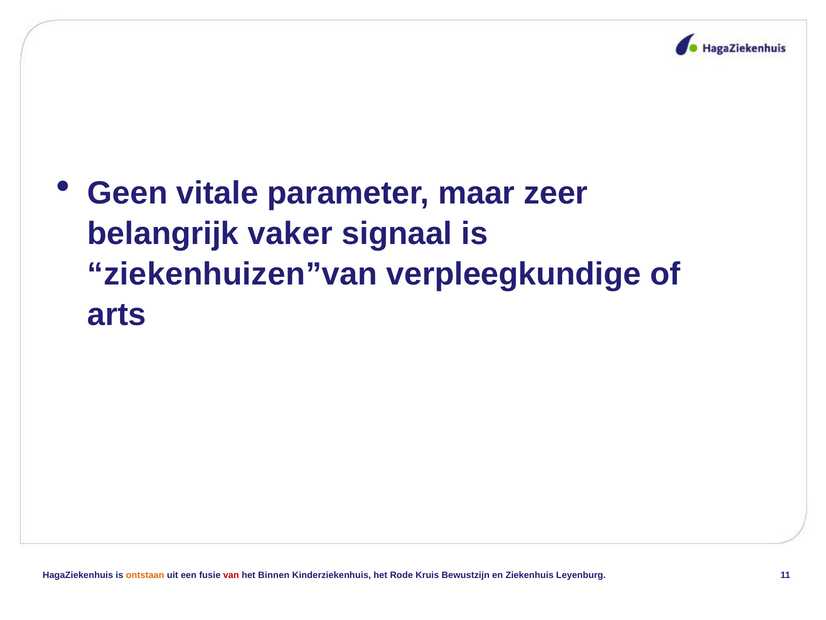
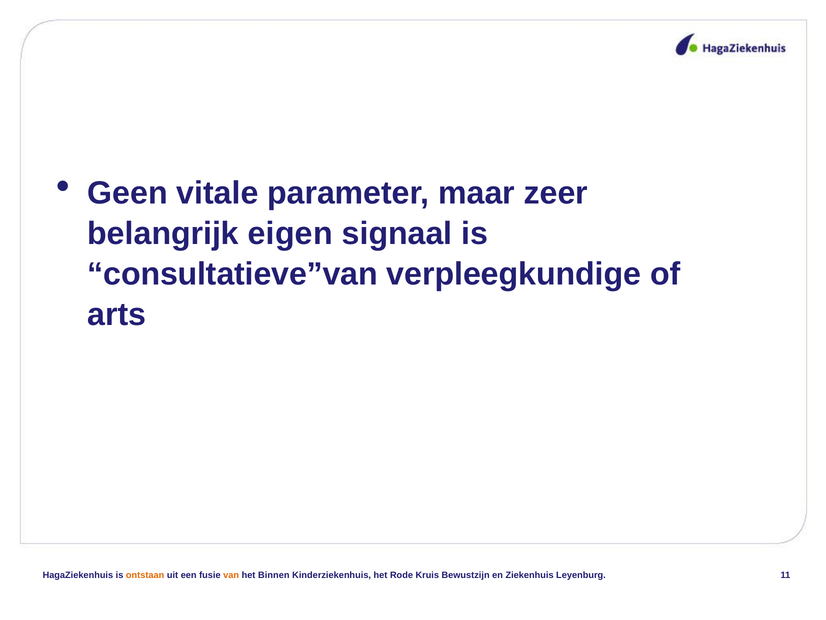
vaker: vaker -> eigen
ziekenhuizen”van: ziekenhuizen”van -> consultatieve”van
van colour: red -> orange
